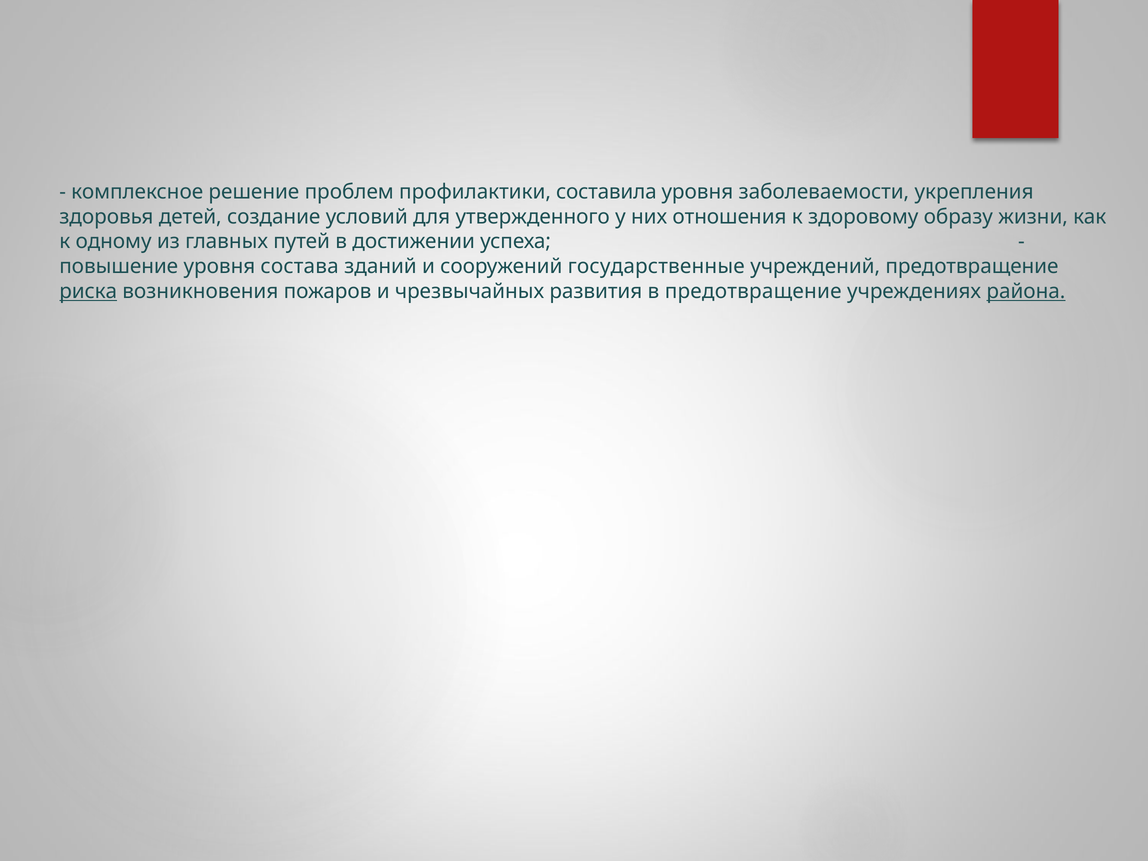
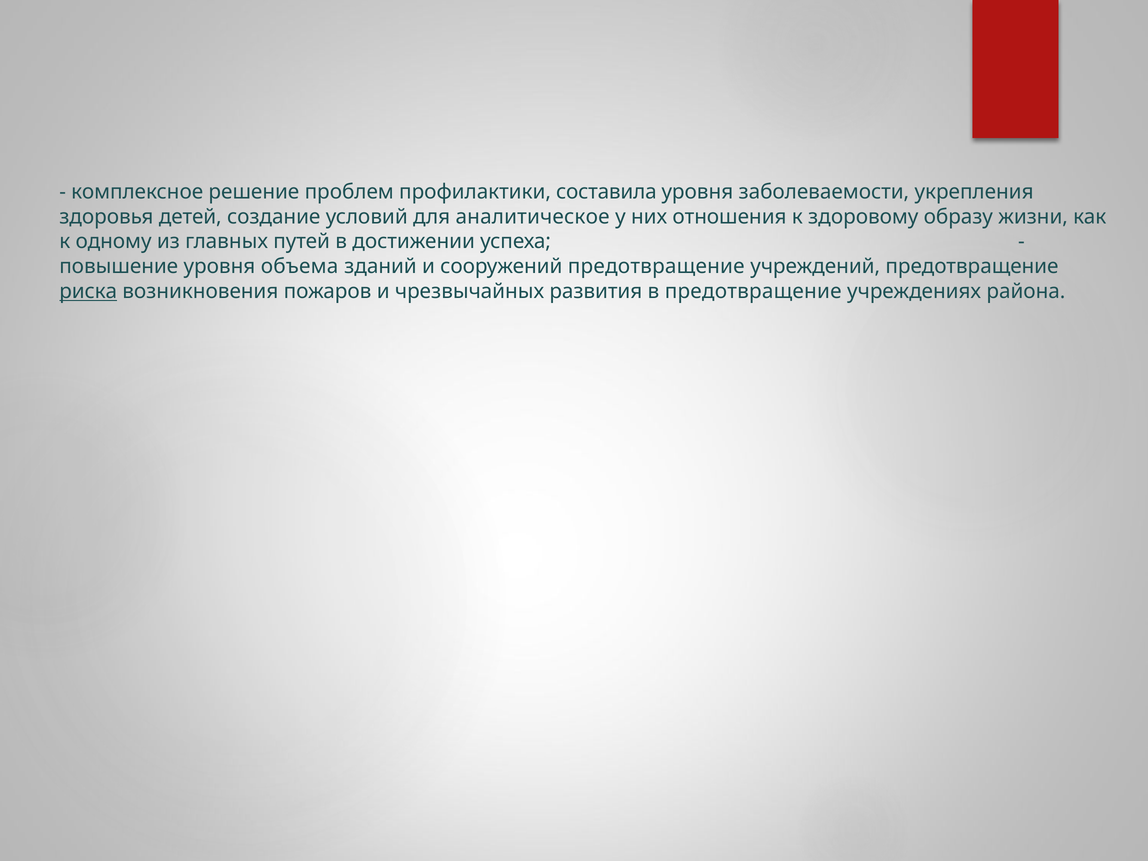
утвержденного: утвержденного -> аналитическое
состава: состава -> объема
сооружений государственные: государственные -> предотвращение
района underline: present -> none
